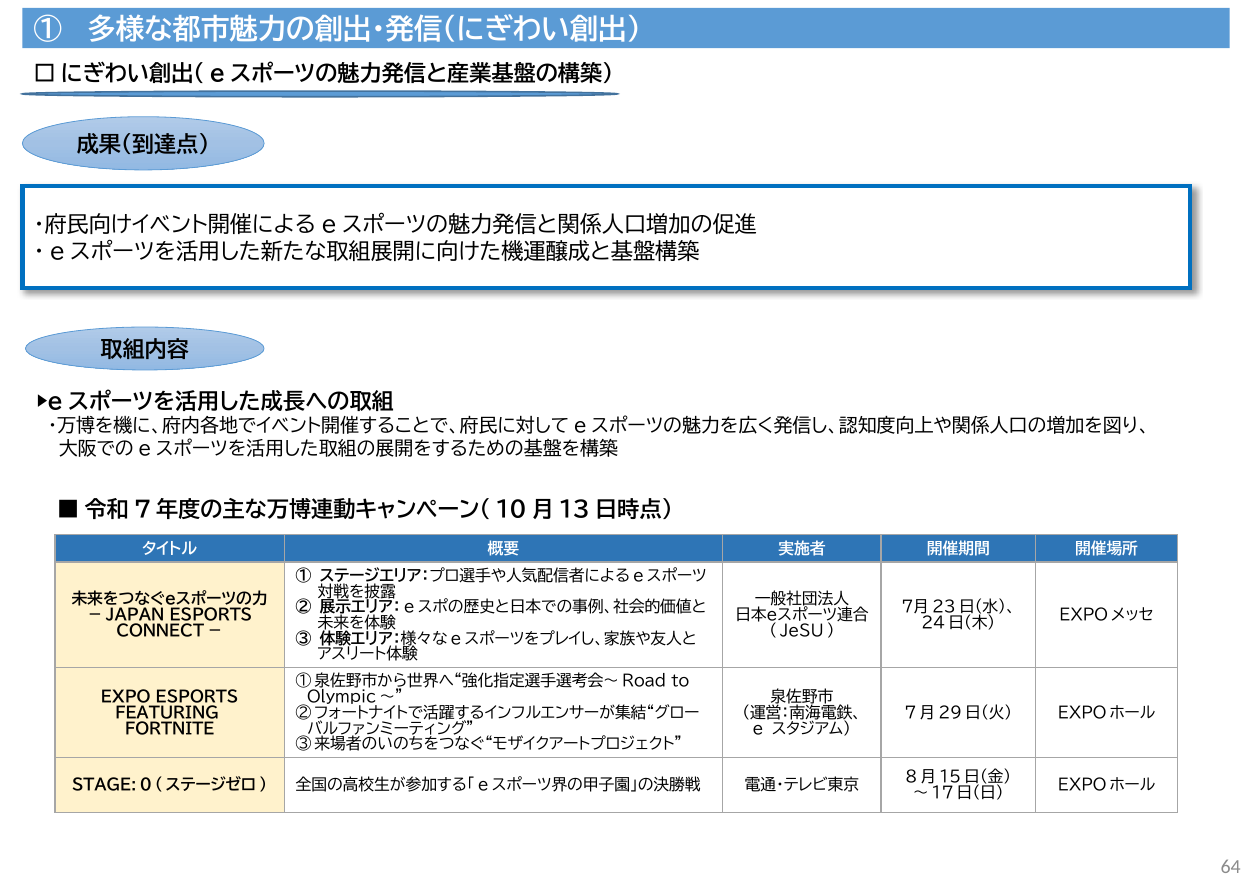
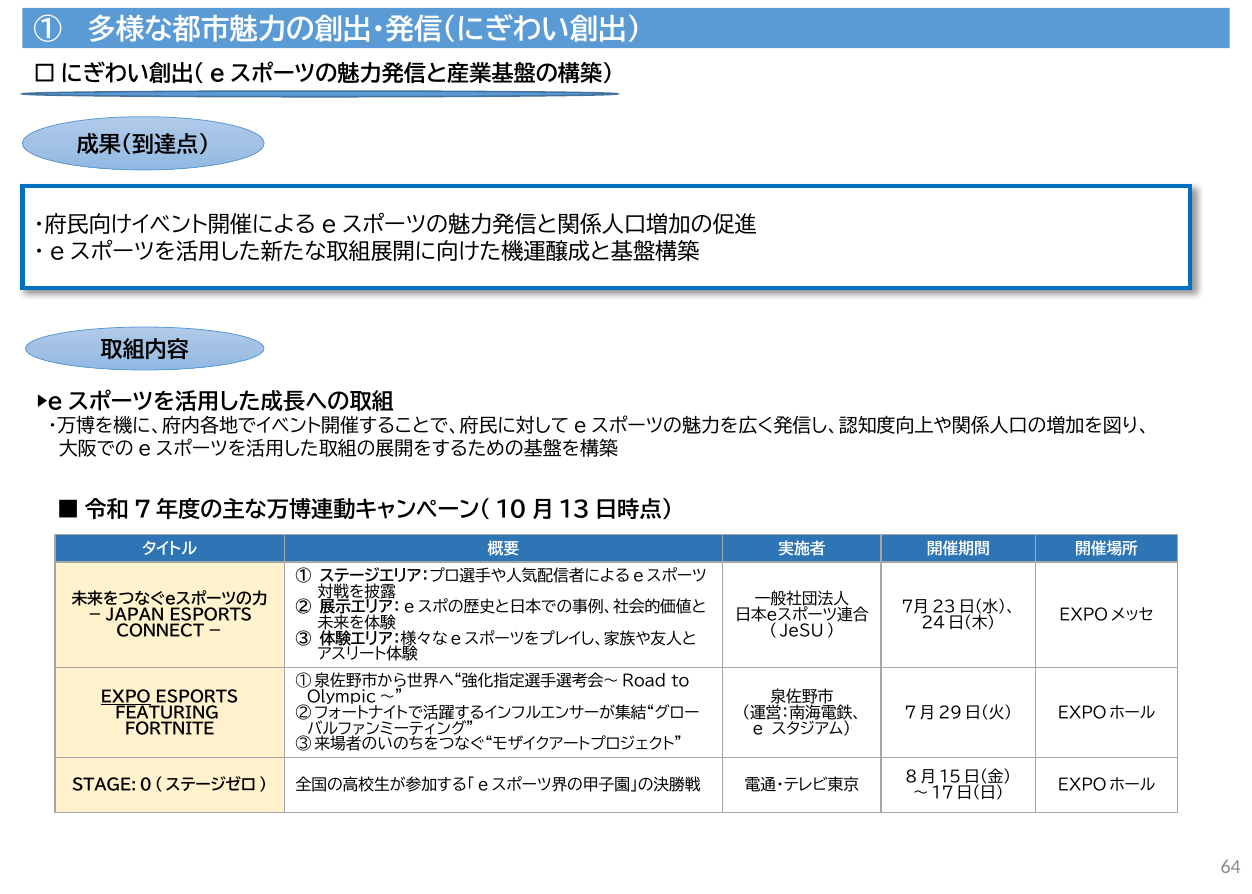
EXPO underline: none -> present
